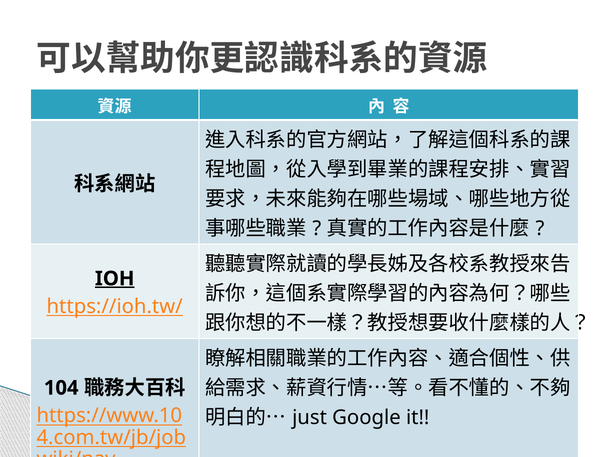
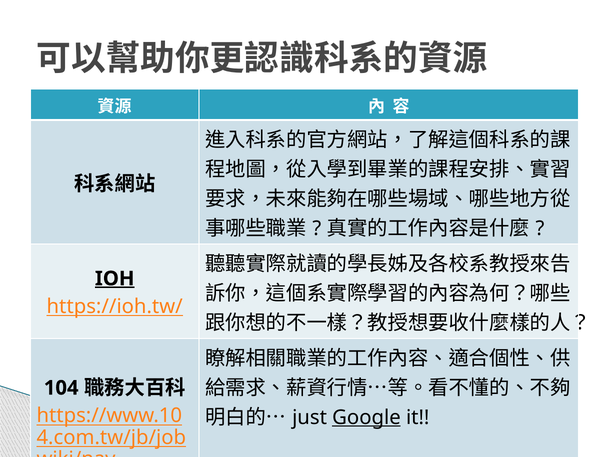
Google underline: none -> present
